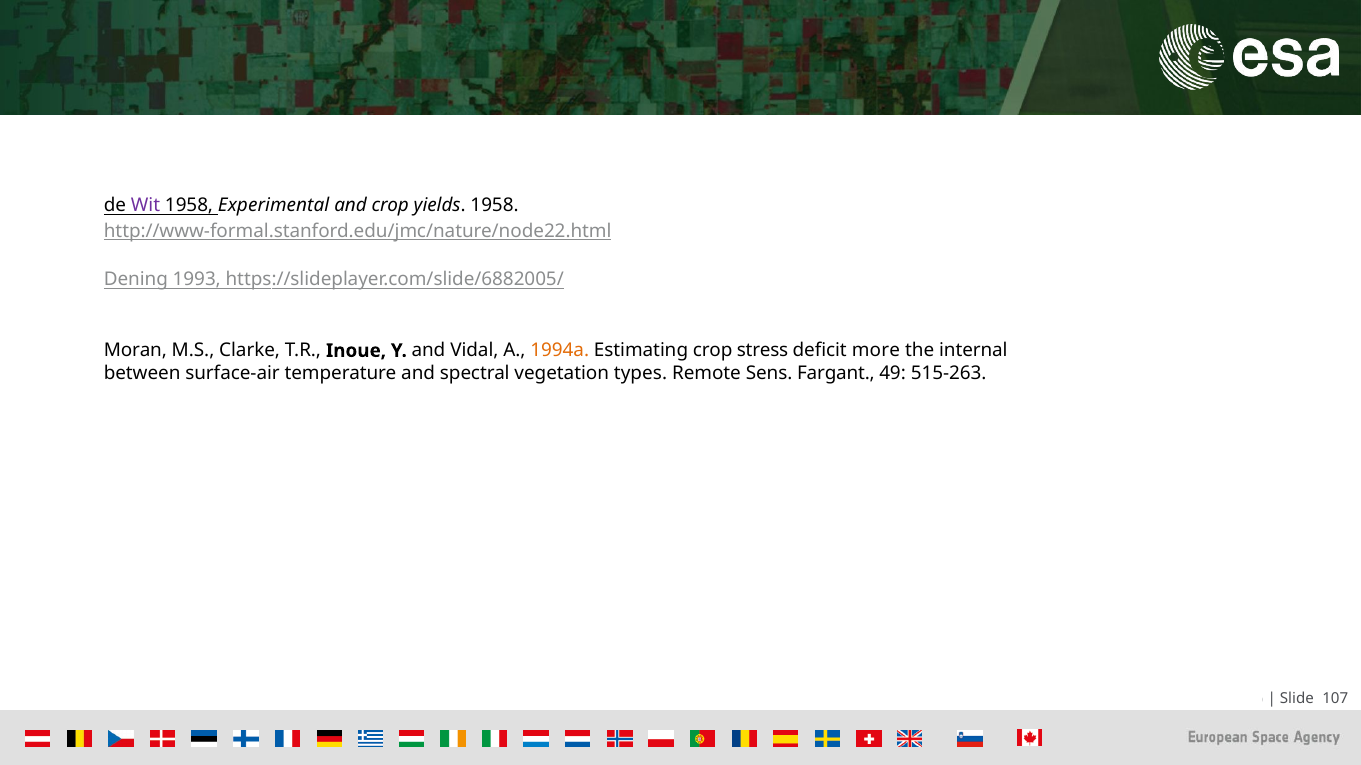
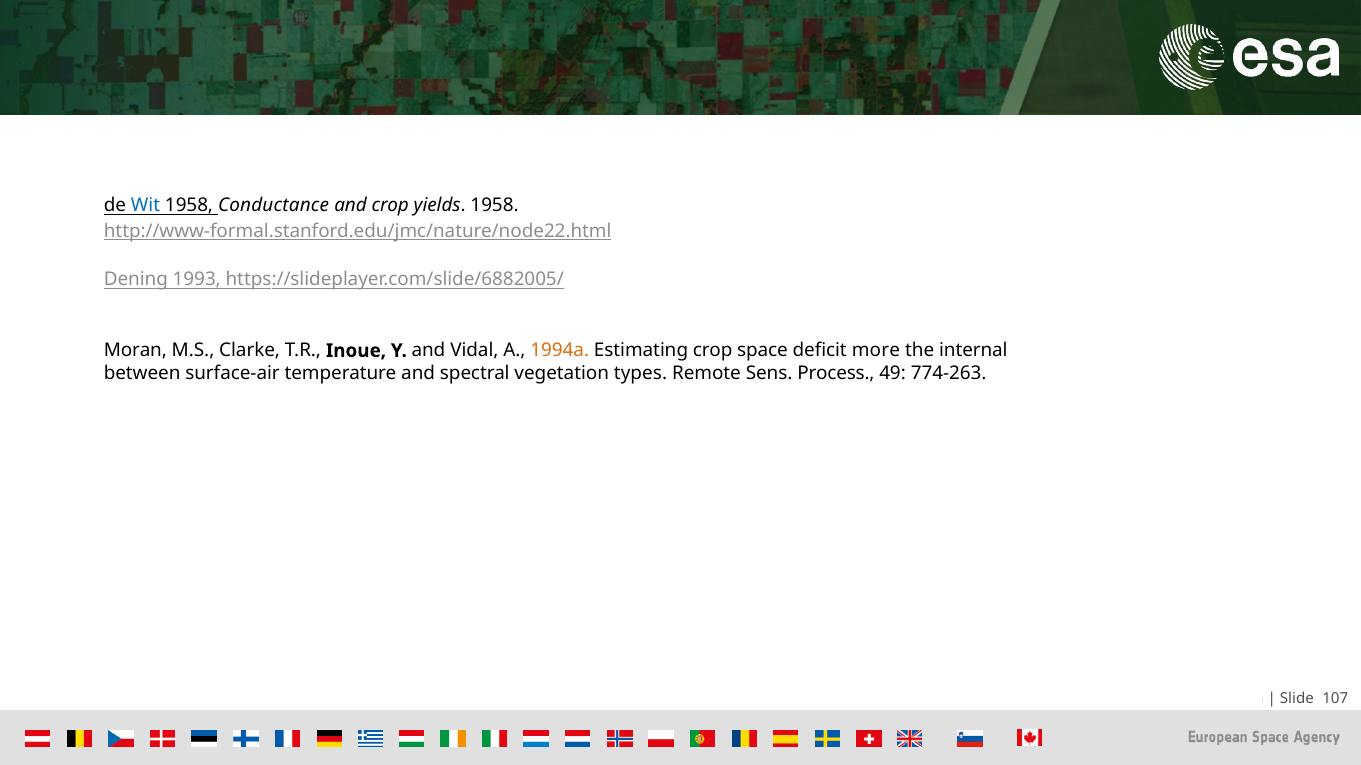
Wit colour: purple -> blue
Experimental: Experimental -> Conductance
stress: stress -> space
Fargant: Fargant -> Process
515-263: 515-263 -> 774-263
